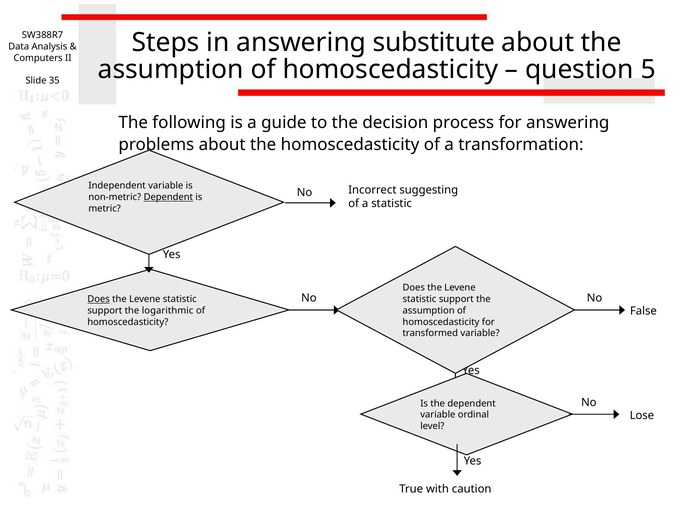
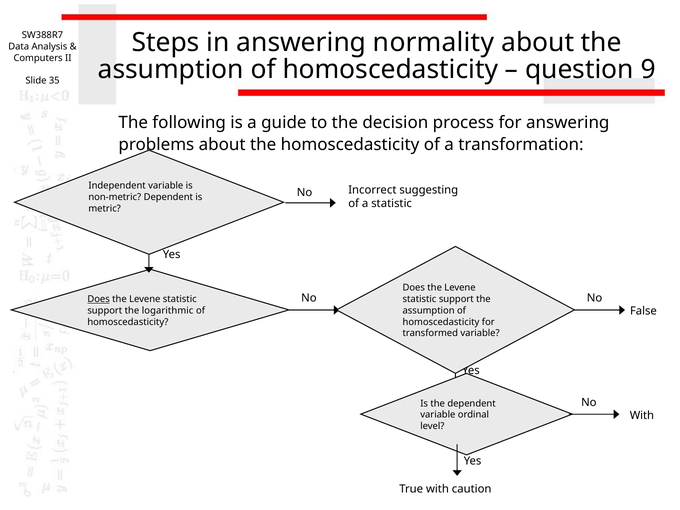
substitute: substitute -> normality
5: 5 -> 9
Dependent at (168, 197) underline: present -> none
Lose at (642, 415): Lose -> With
